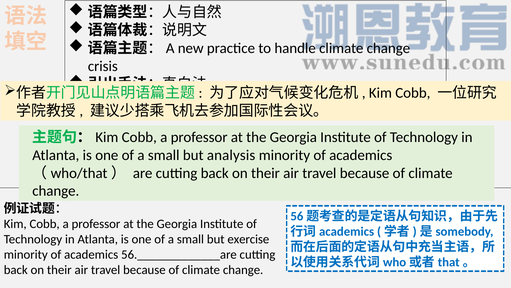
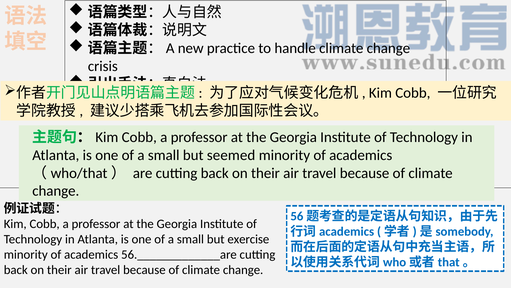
analysis: analysis -> seemed
